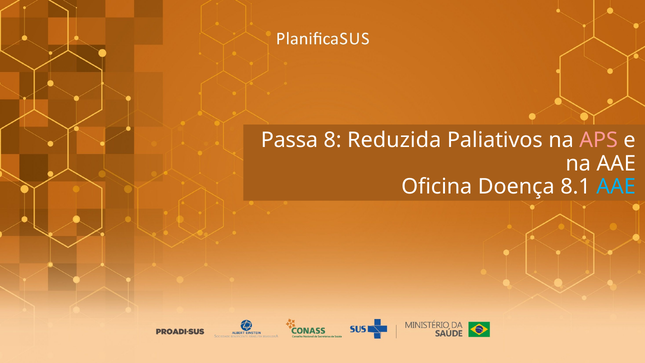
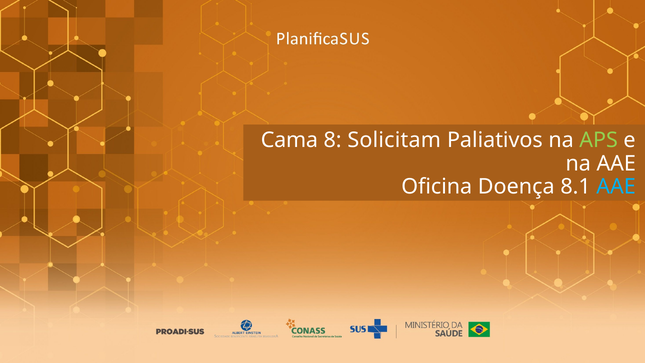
Passa: Passa -> Cama
Reduzida: Reduzida -> Solicitam
APS colour: pink -> light green
